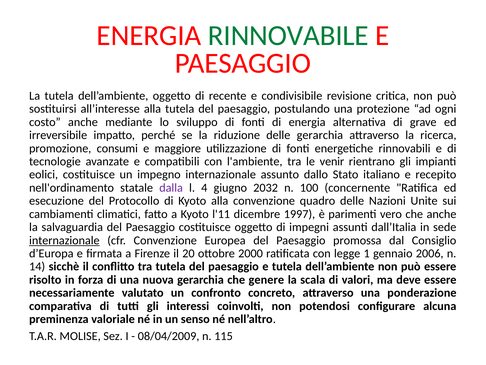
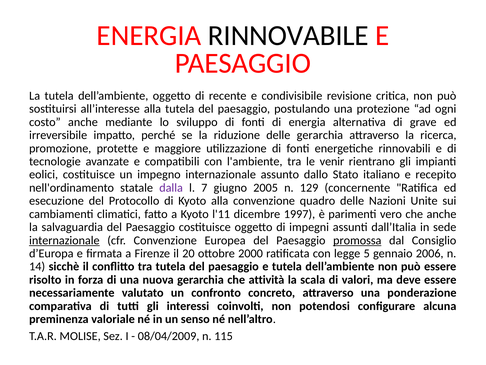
RINNOVABILE colour: green -> black
consumi: consumi -> protette
4: 4 -> 7
2032: 2032 -> 2005
100: 100 -> 129
promossa underline: none -> present
1: 1 -> 5
genere: genere -> attività
